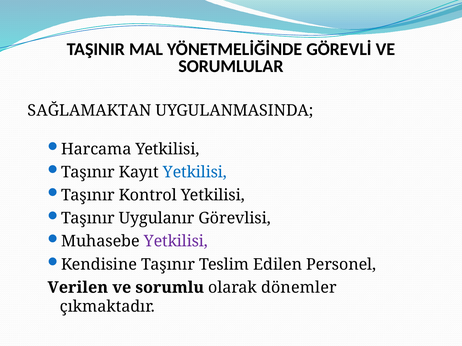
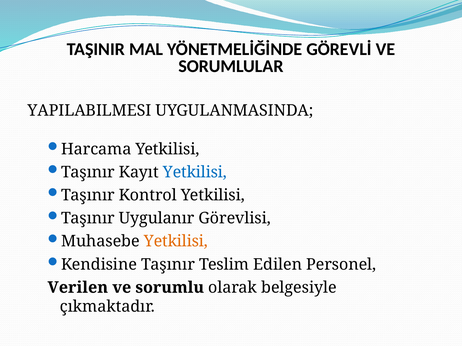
SAĞLAMAKTAN: SAĞLAMAKTAN -> YAPILABILMESI
Yetkilisi at (176, 242) colour: purple -> orange
dönemler: dönemler -> belgesiyle
